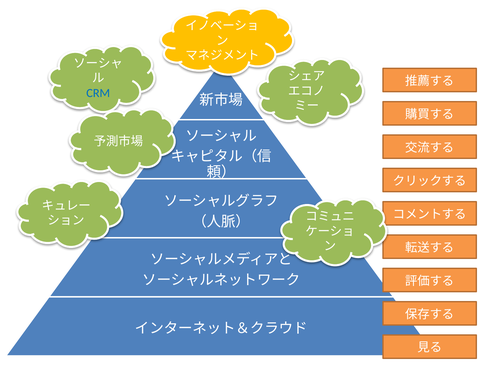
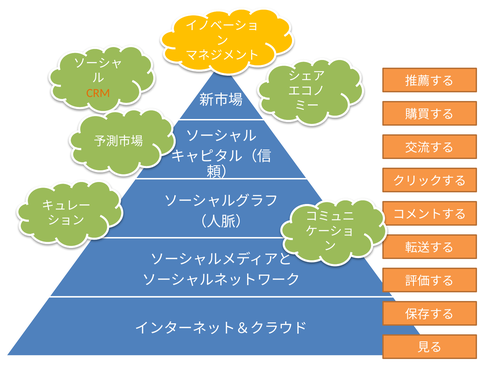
CRM colour: blue -> orange
